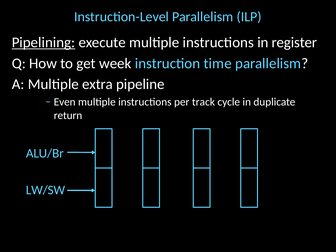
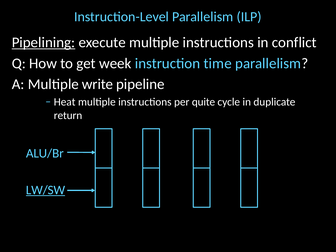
register: register -> conflict
extra: extra -> write
Even: Even -> Heat
track: track -> quite
LW/SW underline: none -> present
